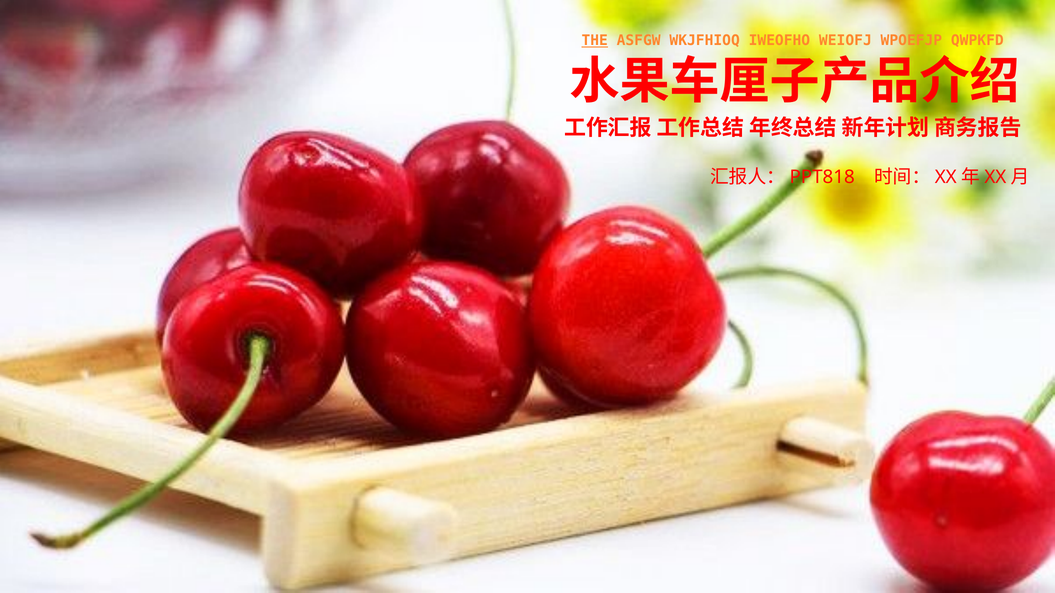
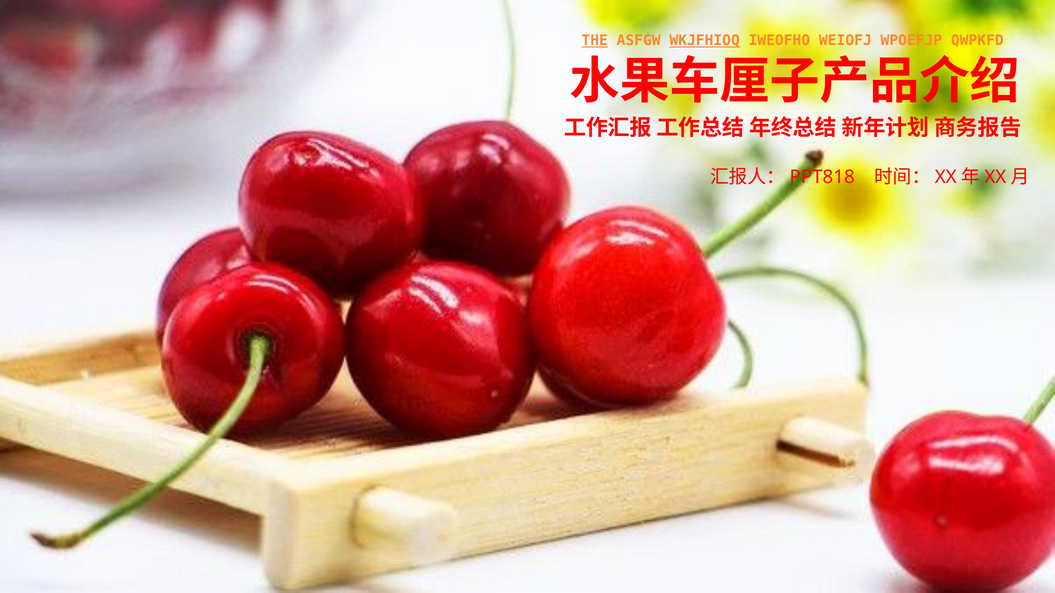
WKJFHIOQ underline: none -> present
